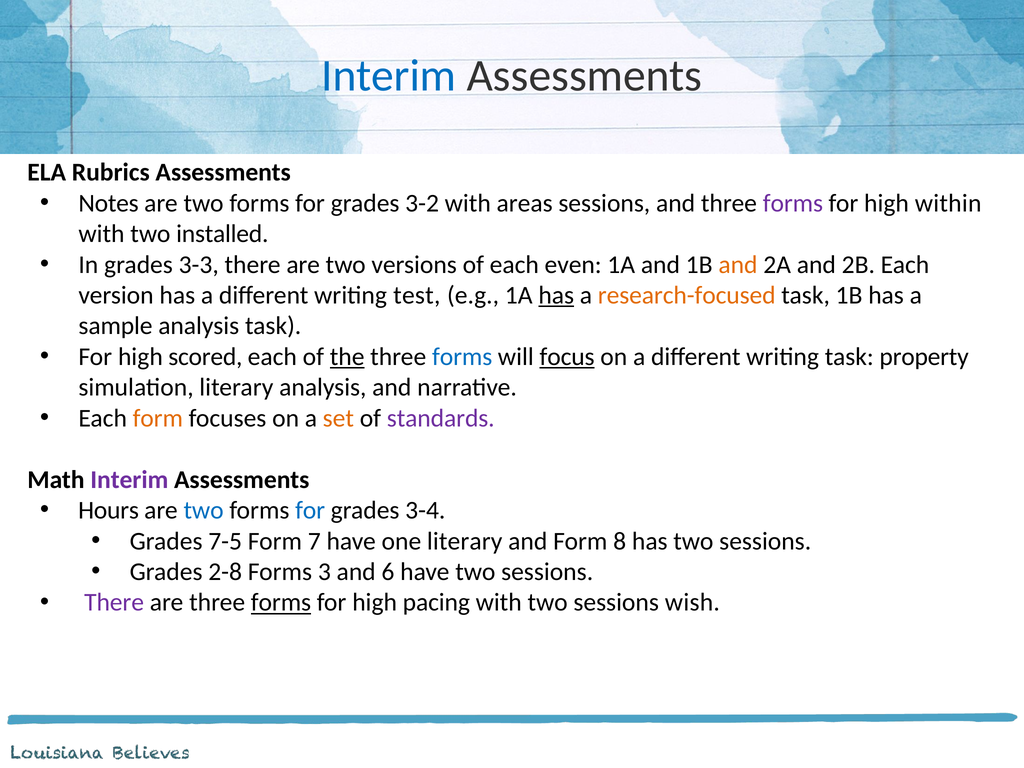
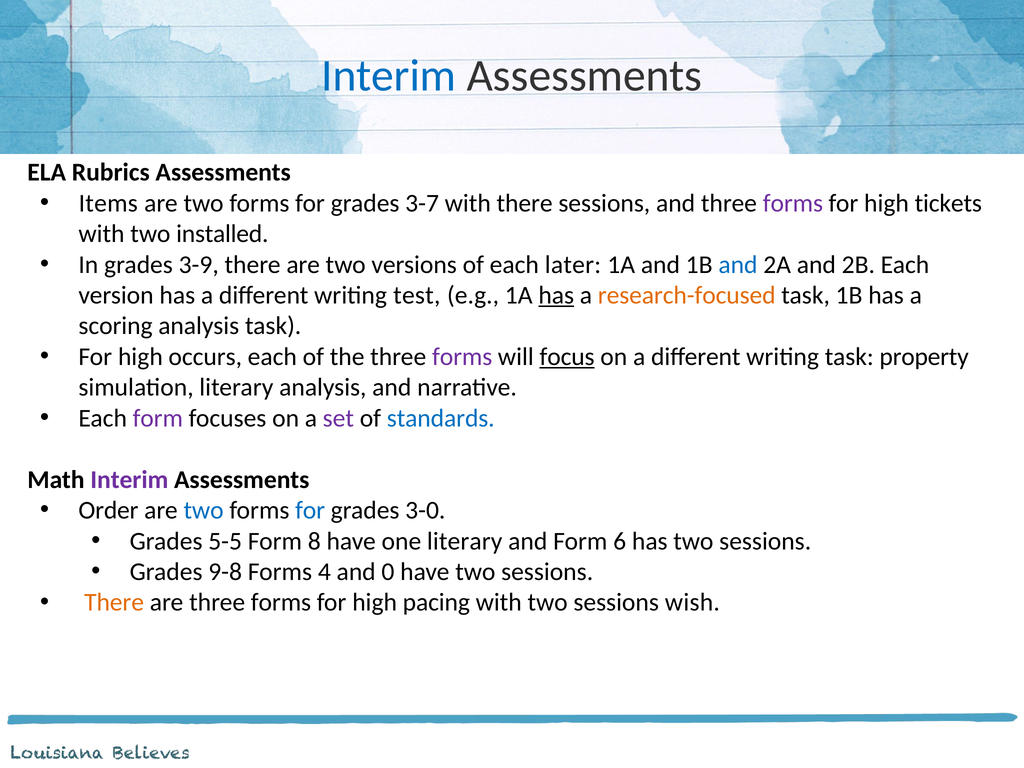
Notes: Notes -> Items
3-2: 3-2 -> 3-7
with areas: areas -> there
within: within -> tickets
3-3: 3-3 -> 3-9
even: even -> later
and at (738, 265) colour: orange -> blue
sample: sample -> scoring
scored: scored -> occurs
the underline: present -> none
forms at (462, 357) colour: blue -> purple
form at (158, 418) colour: orange -> purple
set colour: orange -> purple
standards colour: purple -> blue
Hours: Hours -> Order
3-4: 3-4 -> 3-0
7-5: 7-5 -> 5-5
7: 7 -> 8
8: 8 -> 6
2-8: 2-8 -> 9-8
3: 3 -> 4
6: 6 -> 0
There at (114, 603) colour: purple -> orange
forms at (281, 603) underline: present -> none
